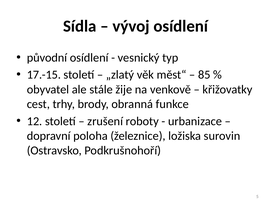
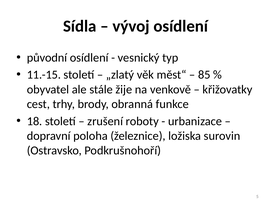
17.-15: 17.-15 -> 11.-15
12: 12 -> 18
